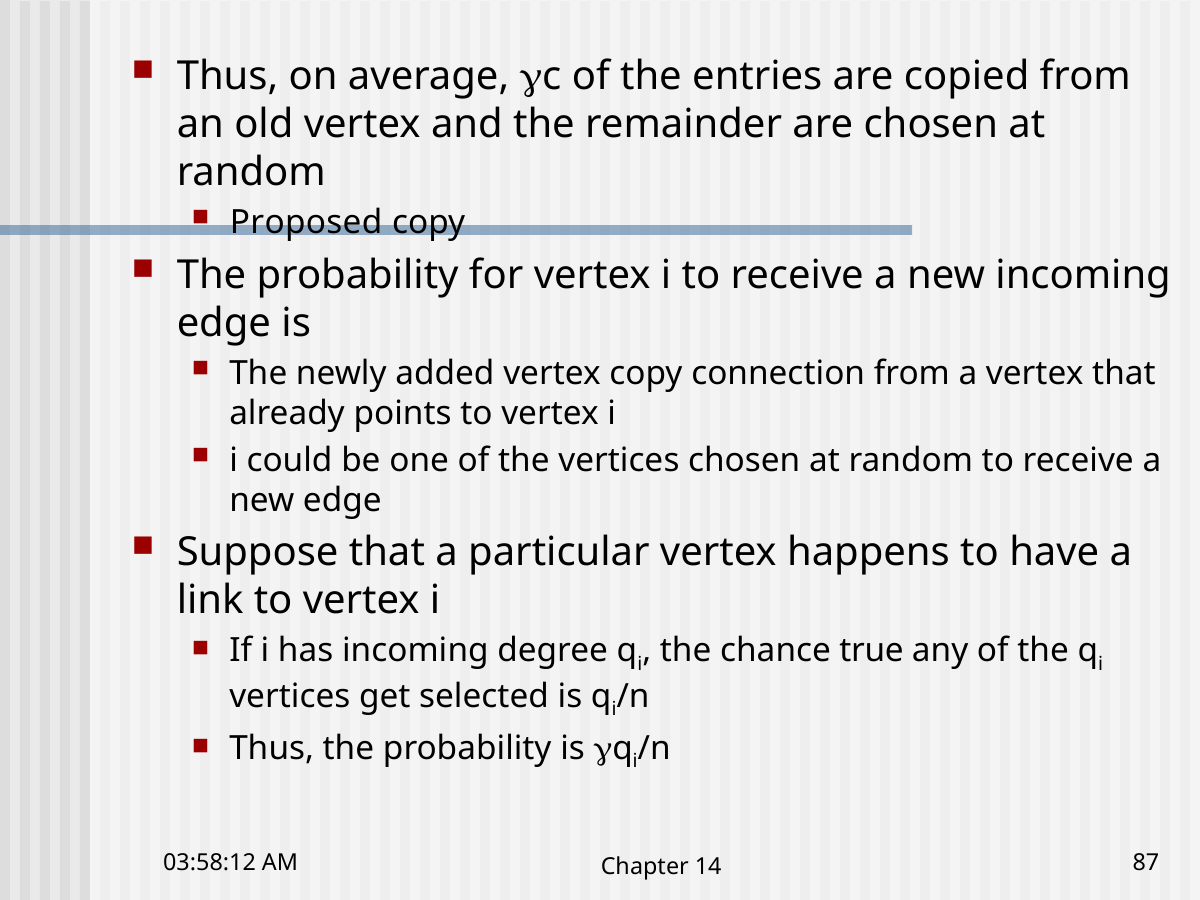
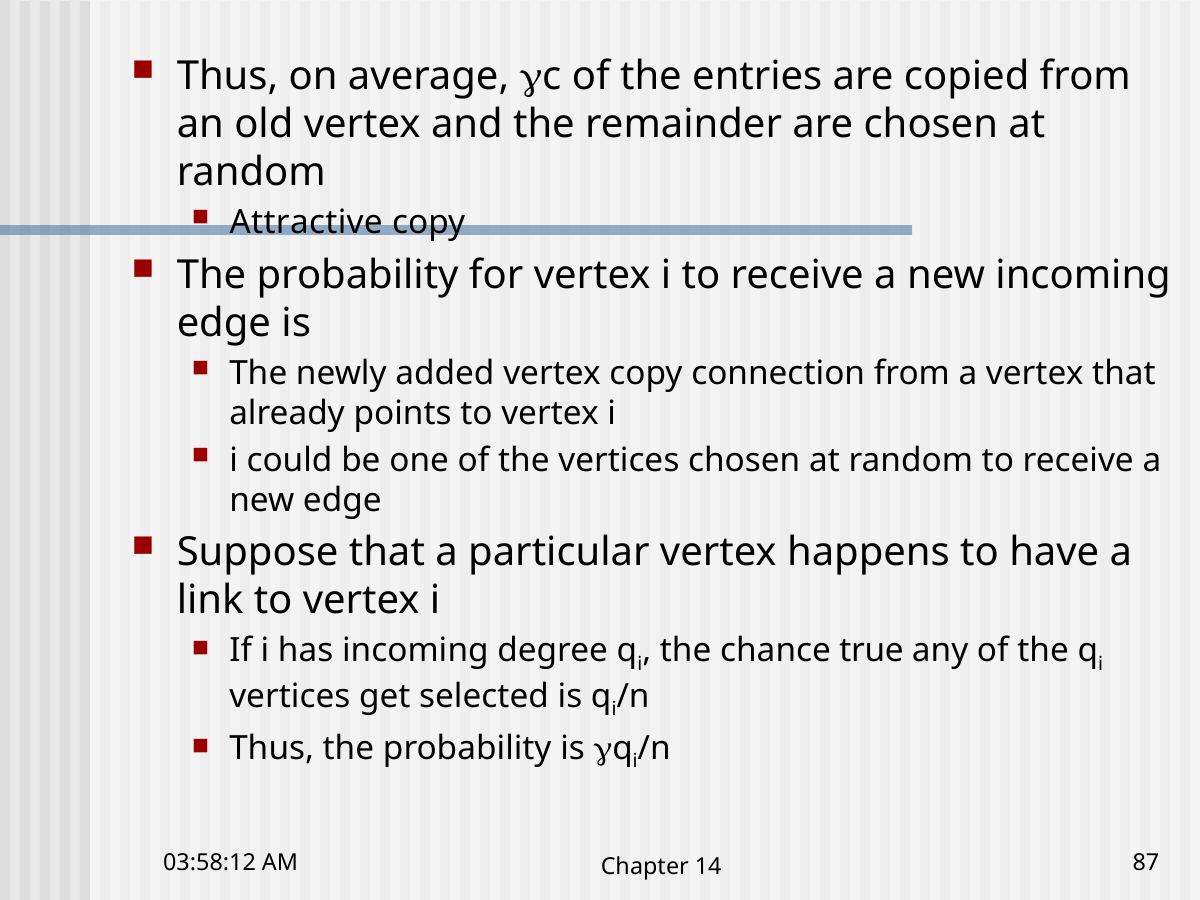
Proposed: Proposed -> Attractive
